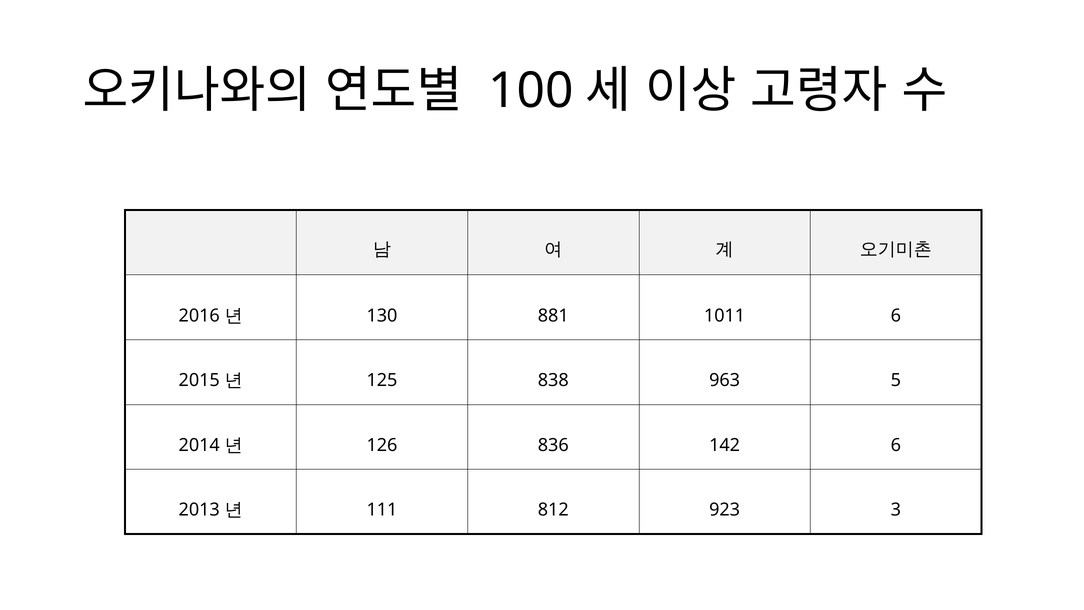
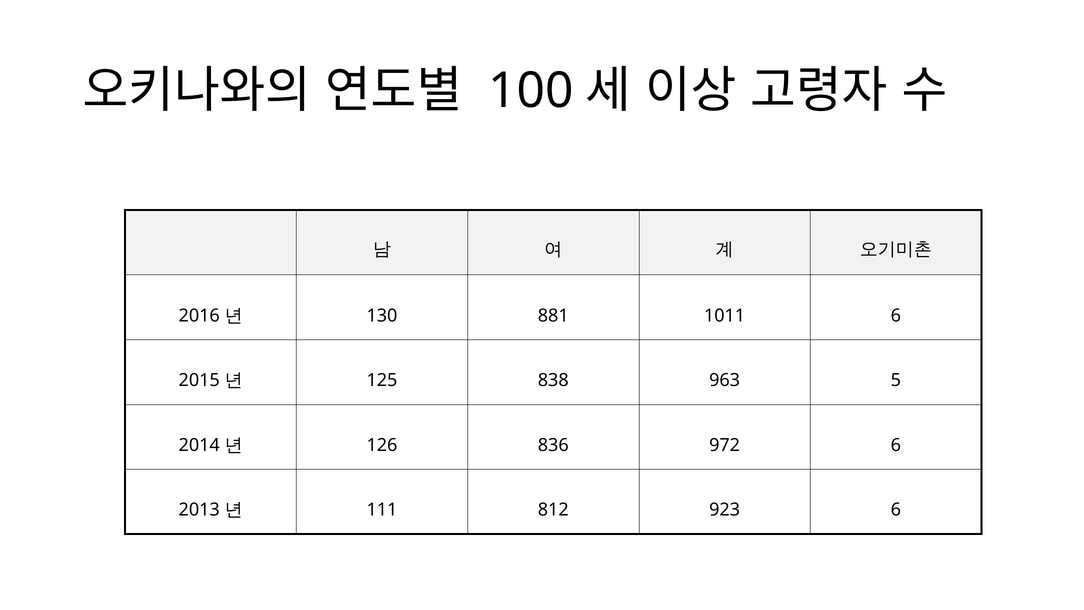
142: 142 -> 972
923 3: 3 -> 6
